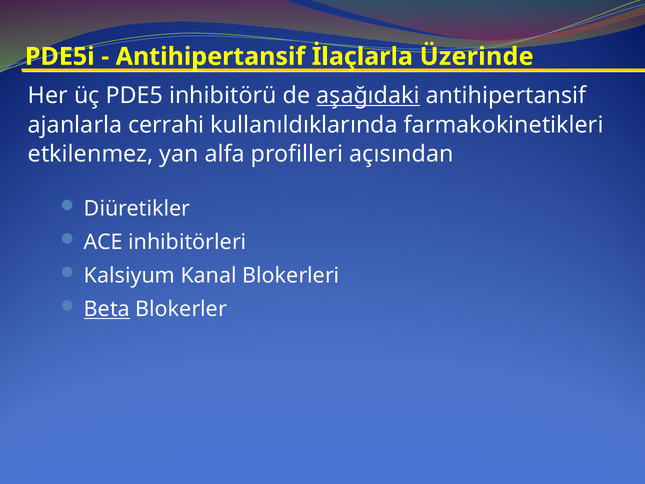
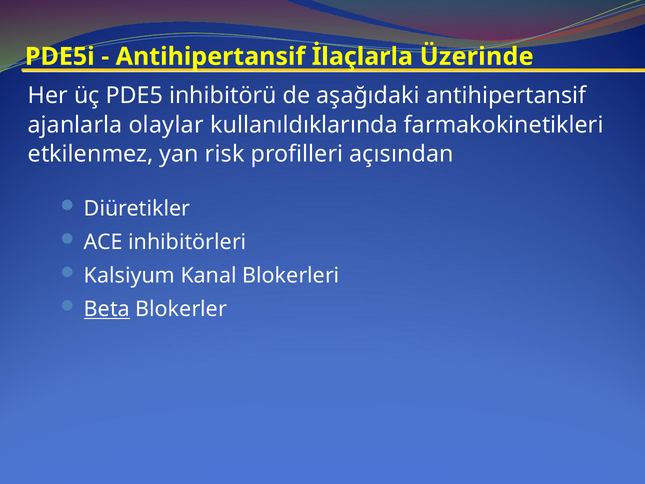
aşağıdaki underline: present -> none
cerrahi: cerrahi -> olaylar
alfa: alfa -> risk
